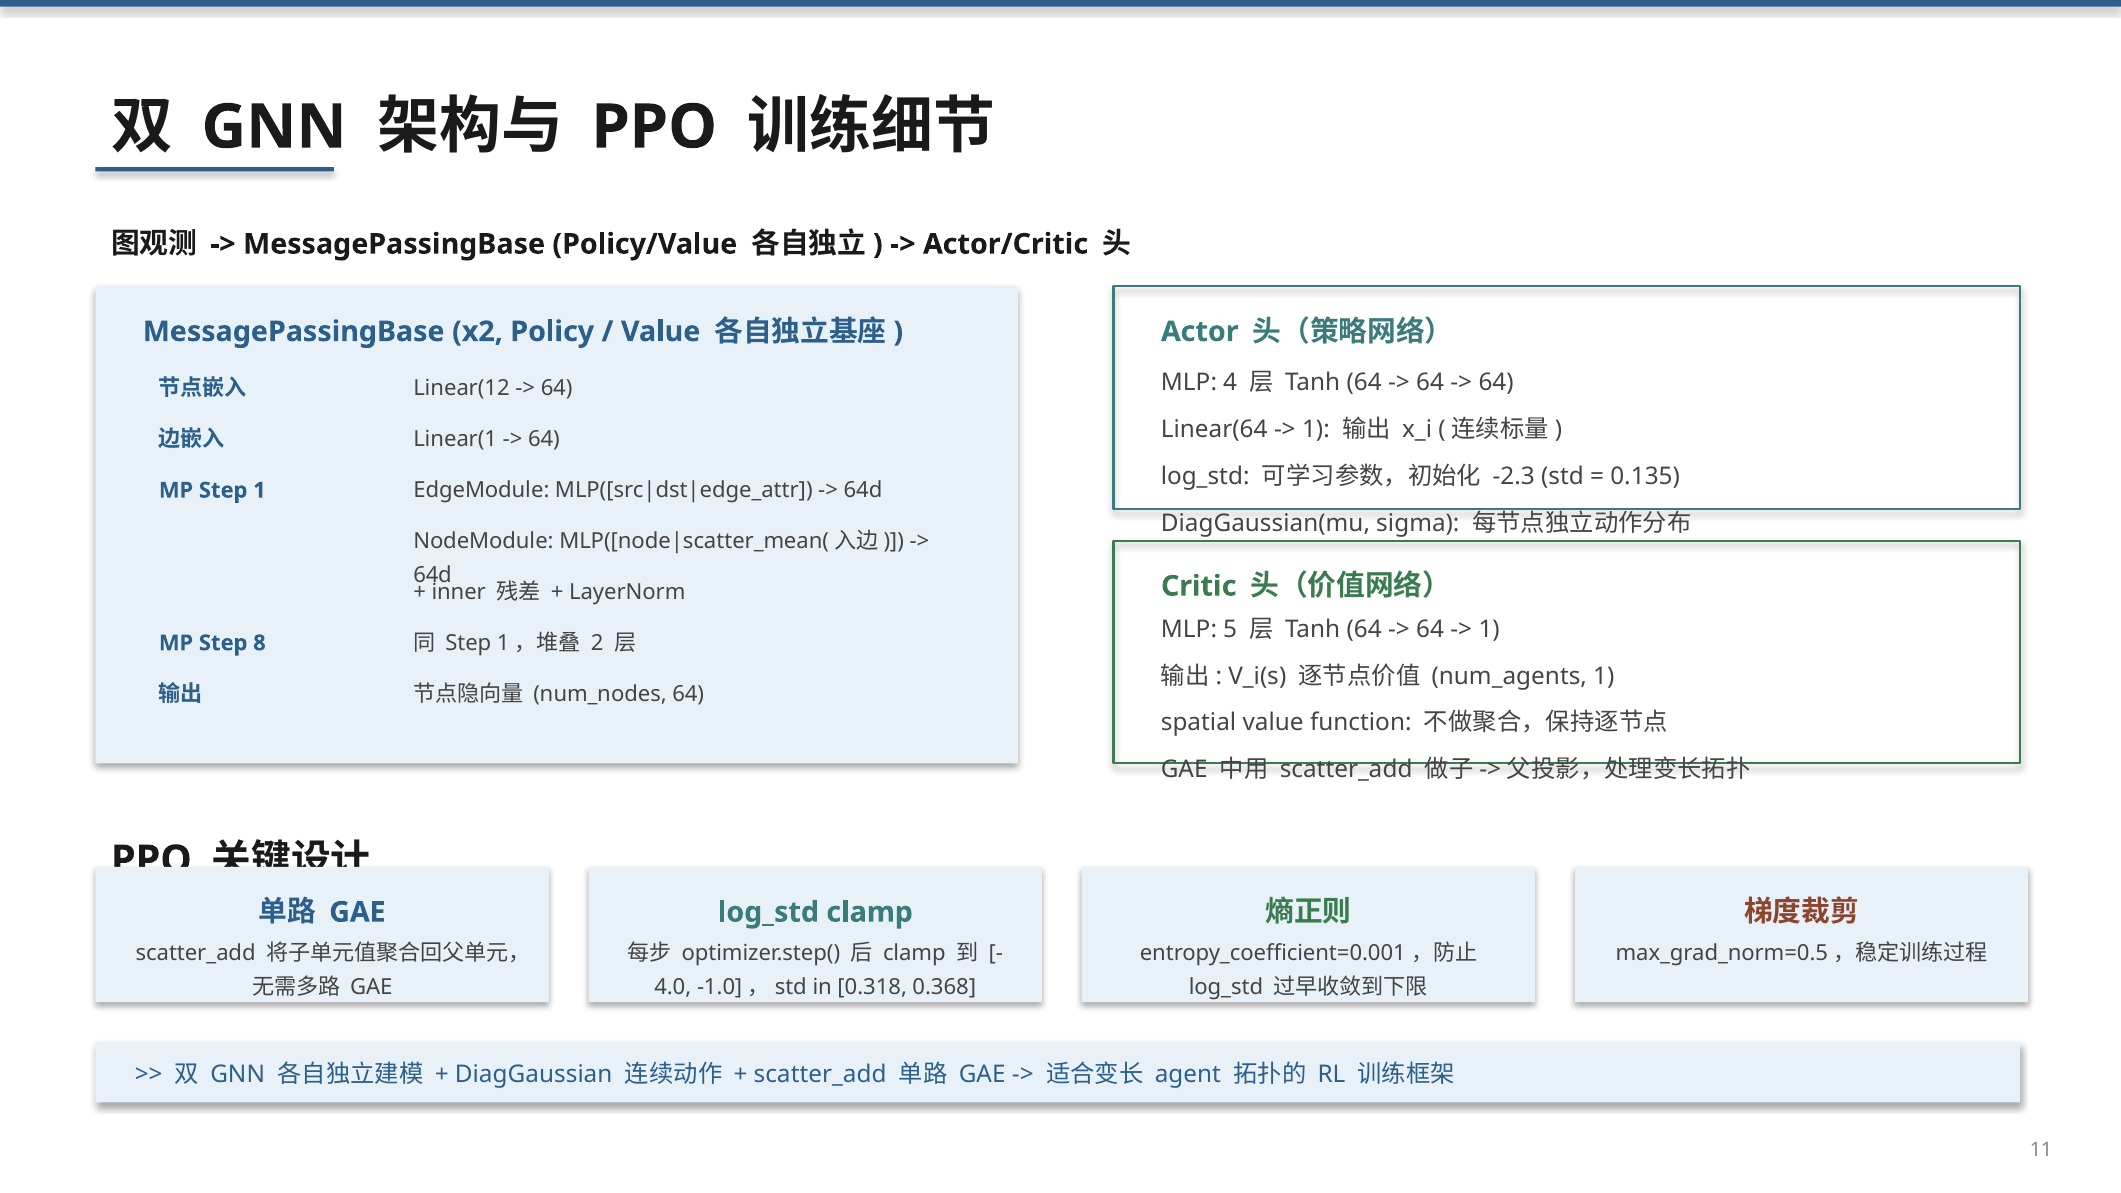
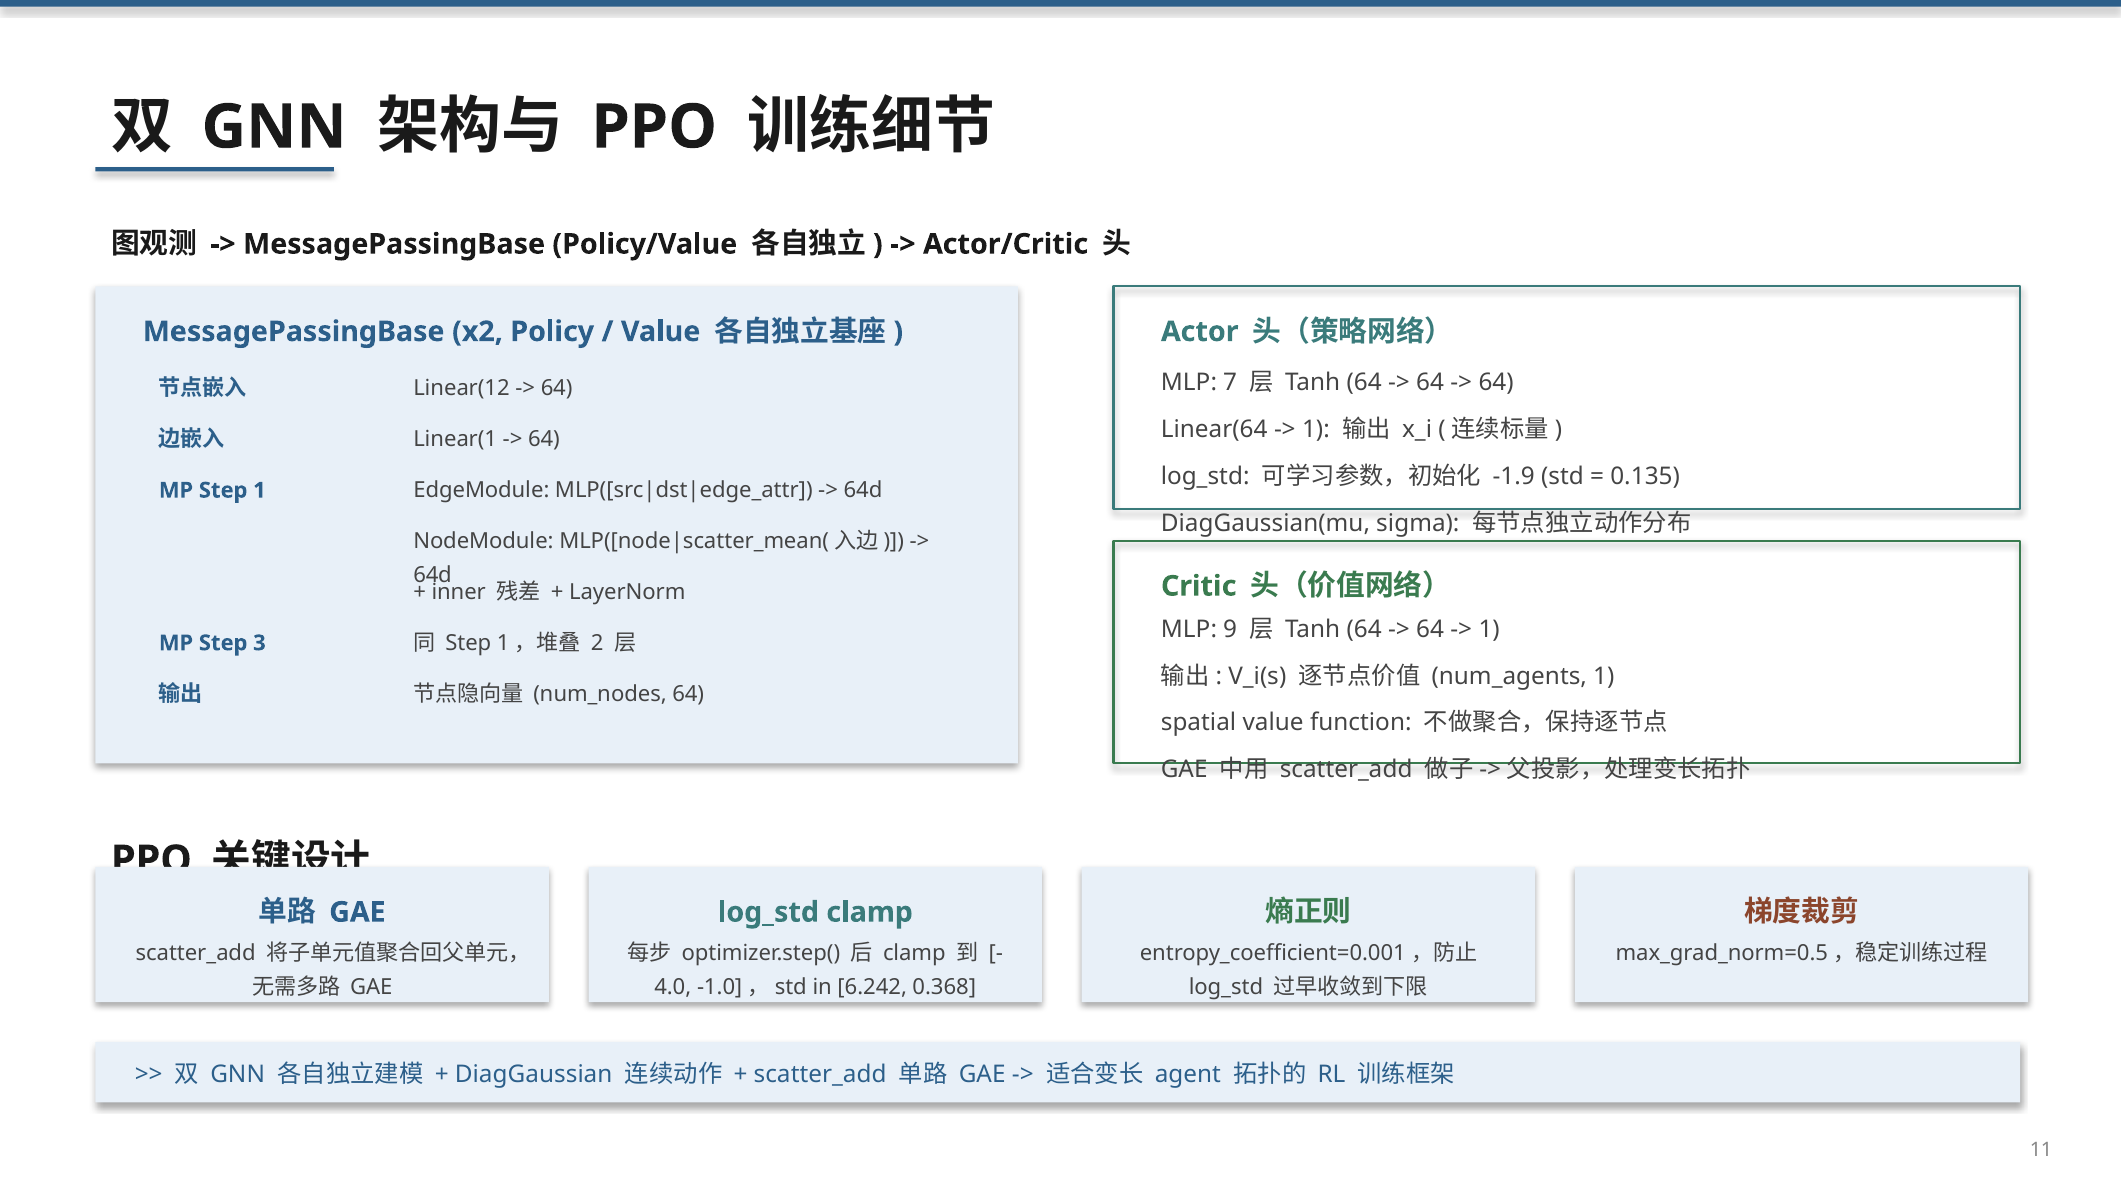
4: 4 -> 7
-2.3: -2.3 -> -1.9
5: 5 -> 9
8: 8 -> 3
0.318: 0.318 -> 6.242
